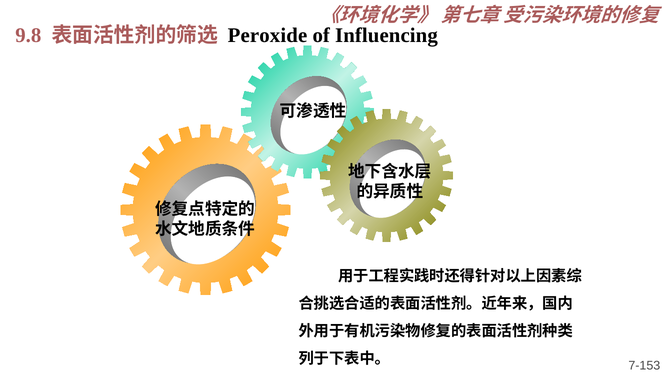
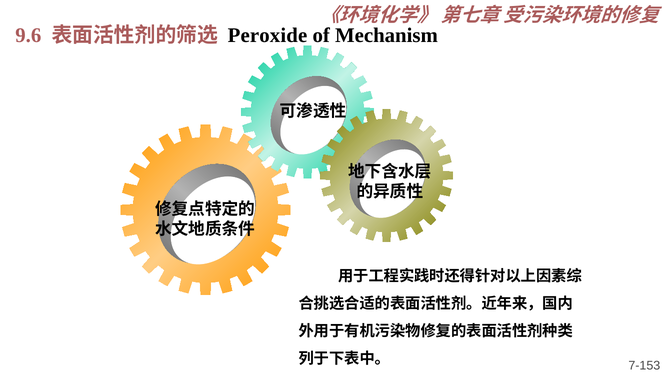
9.8: 9.8 -> 9.6
Influencing: Influencing -> Mechanism
